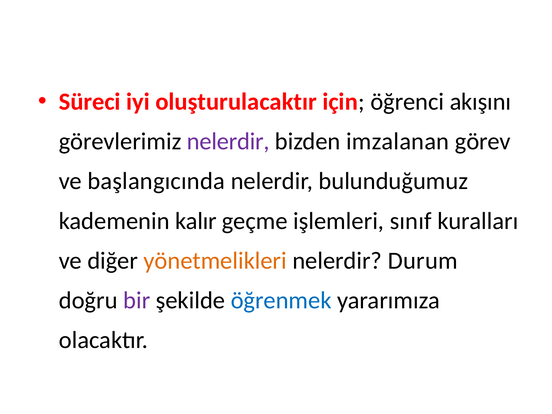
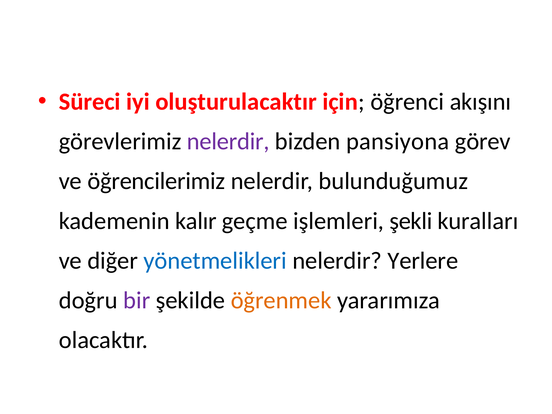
imzalanan: imzalanan -> pansiyona
başlangıcında: başlangıcında -> öğrencilerimiz
sınıf: sınıf -> şekli
yönetmelikleri colour: orange -> blue
Durum: Durum -> Yerlere
öğrenmek colour: blue -> orange
